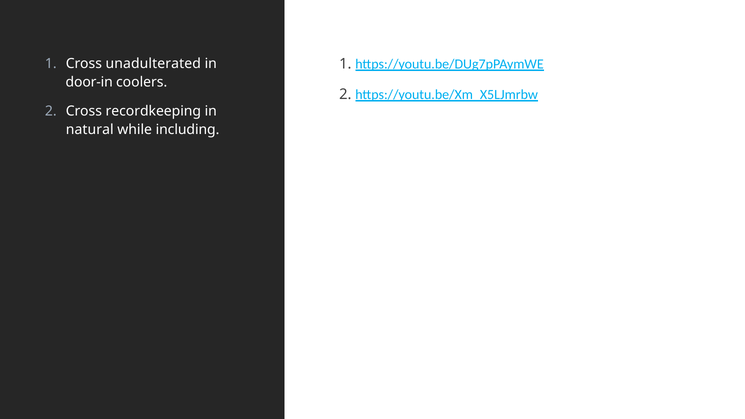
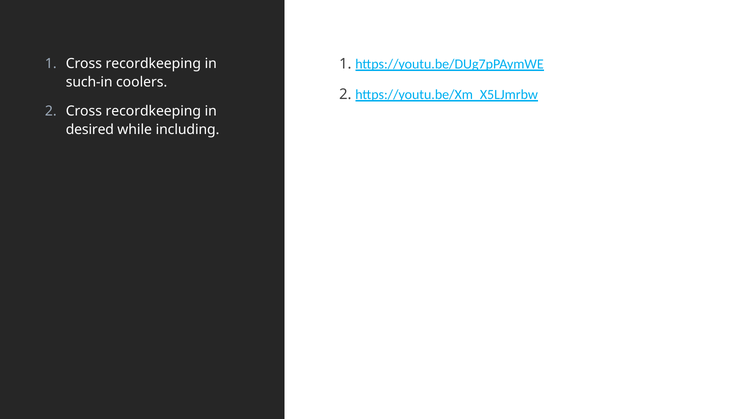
1 Cross unadulterated: unadulterated -> recordkeeping
door-in: door-in -> such-in
natural: natural -> desired
